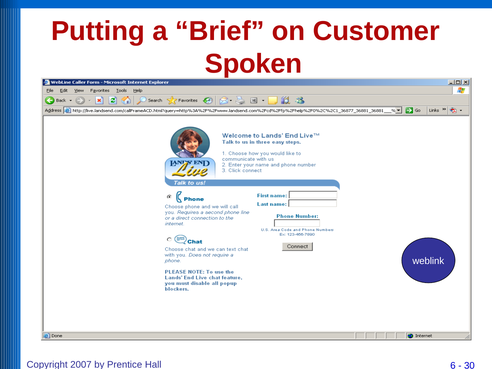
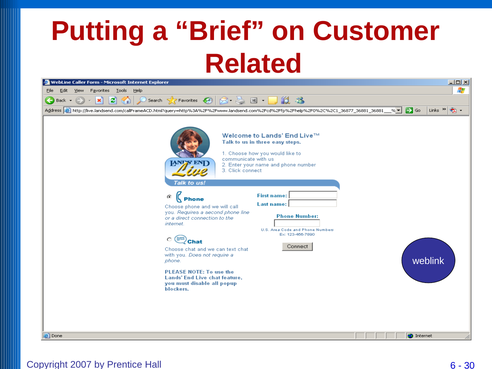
Spoken: Spoken -> Related
